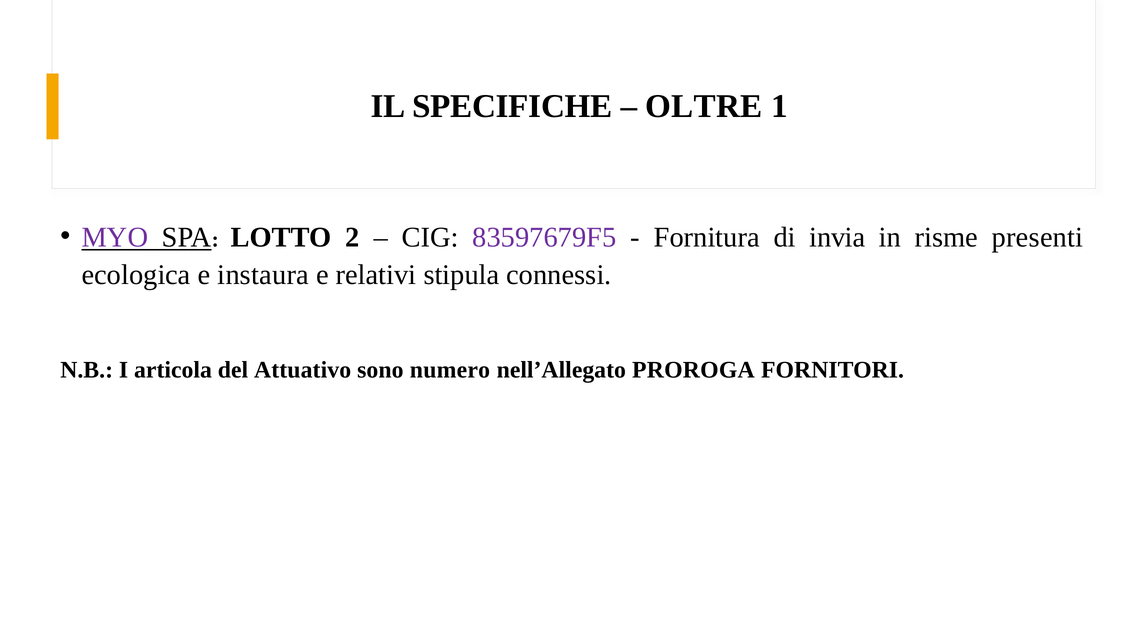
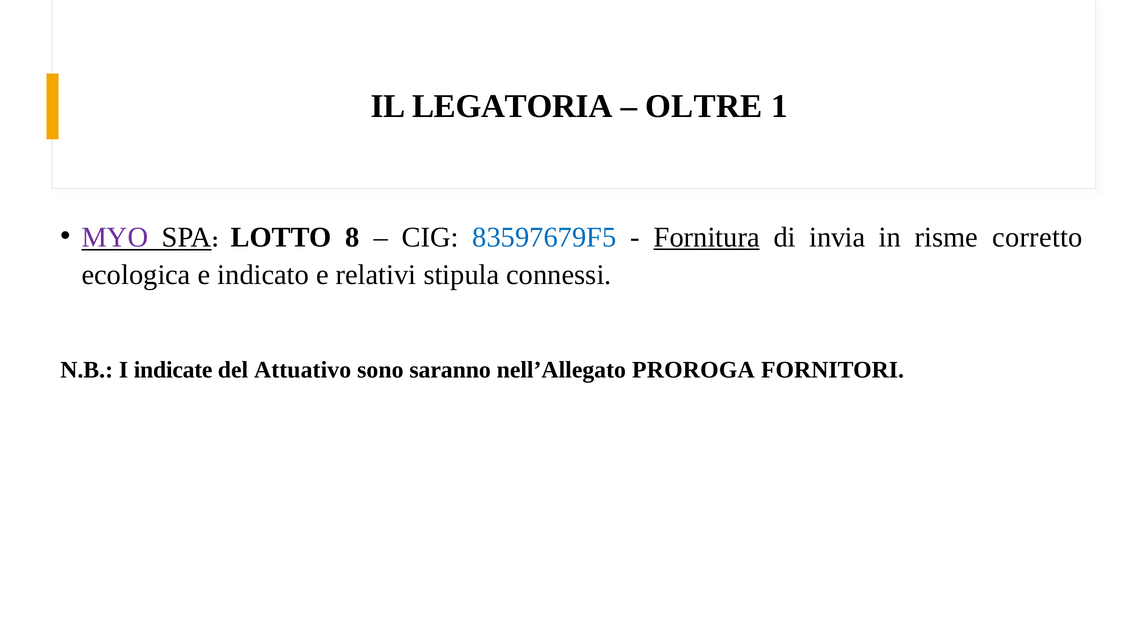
SPECIFICHE: SPECIFICHE -> LEGATORIA
2: 2 -> 8
83597679F5 colour: purple -> blue
Fornitura underline: none -> present
presenti: presenti -> corretto
instaura: instaura -> indicato
articola: articola -> indicate
numero: numero -> saranno
